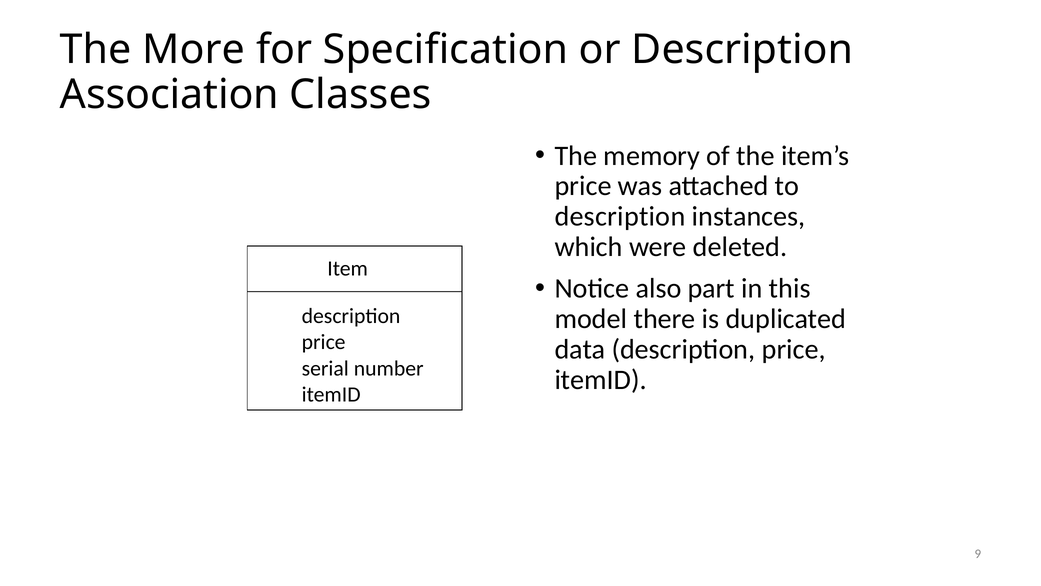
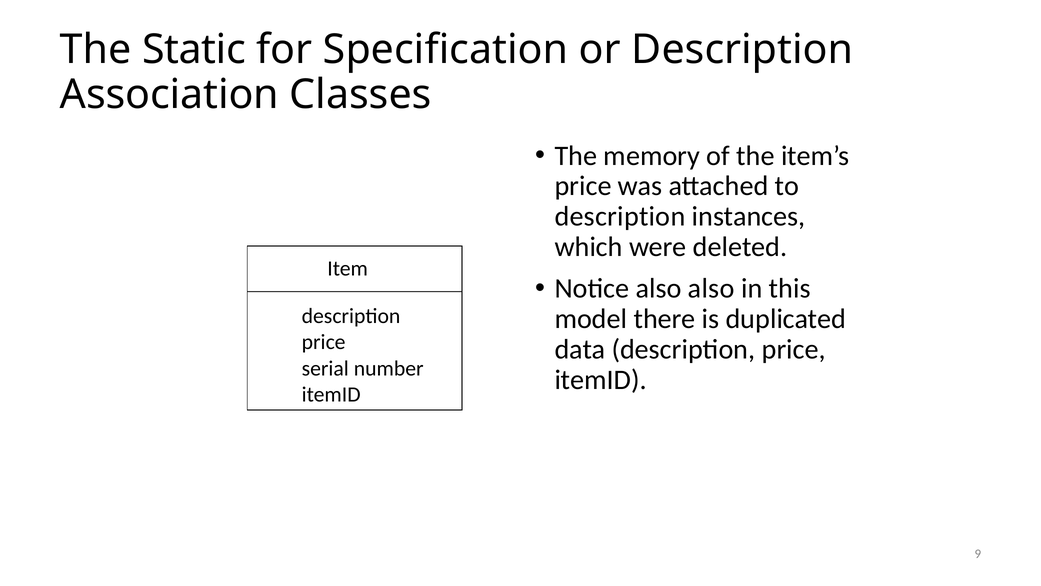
More: More -> Static
also part: part -> also
